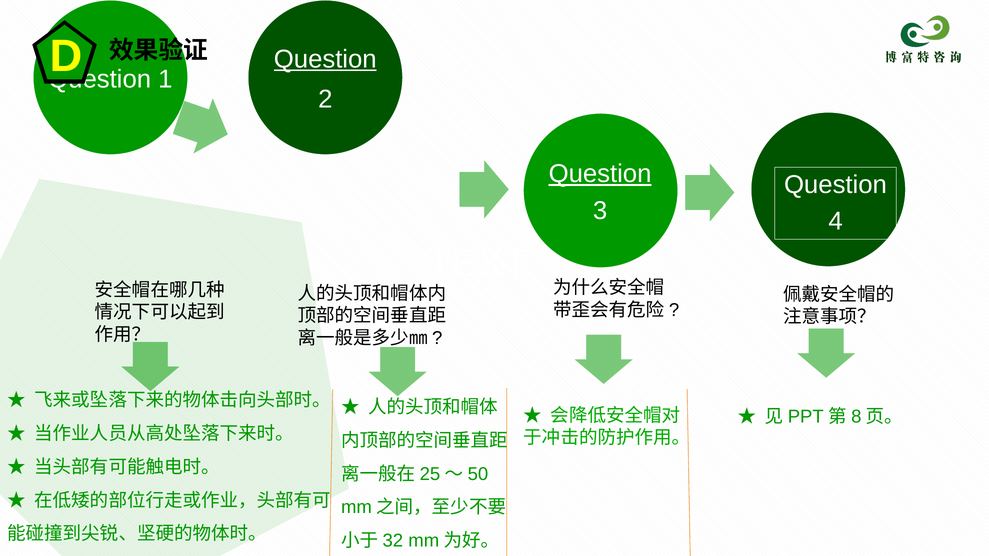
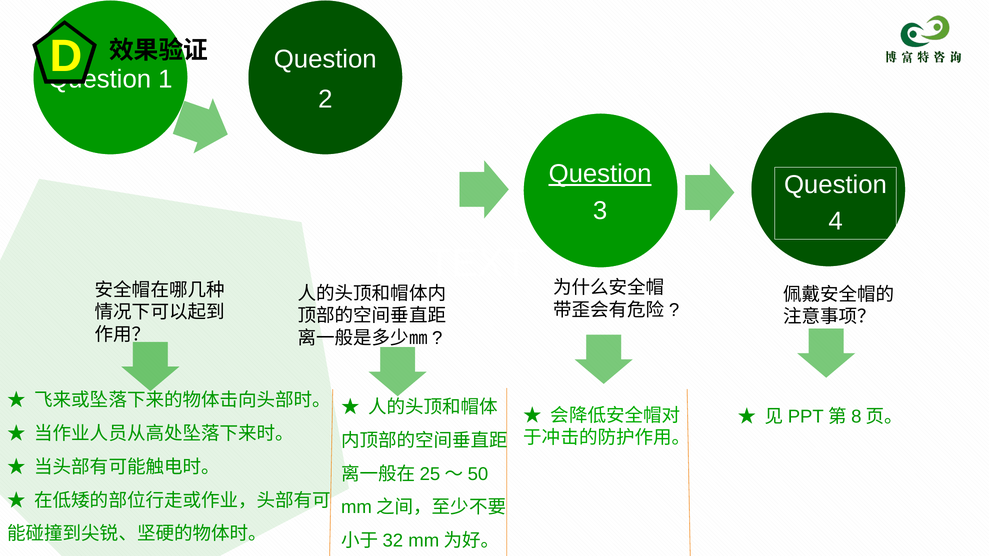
Question at (325, 59) underline: present -> none
